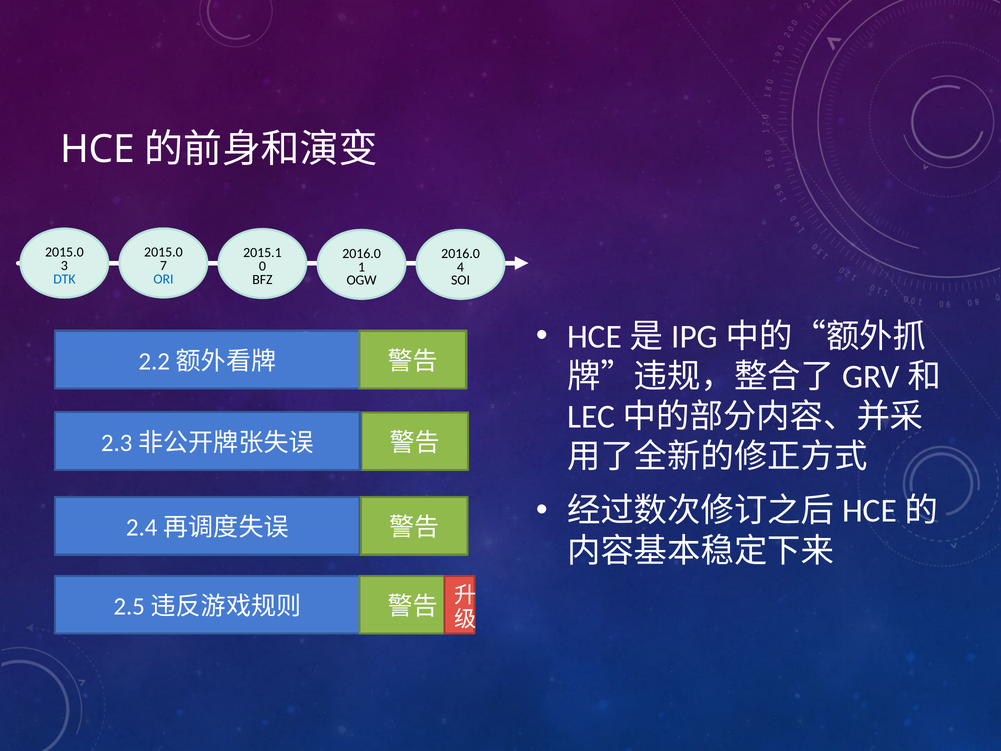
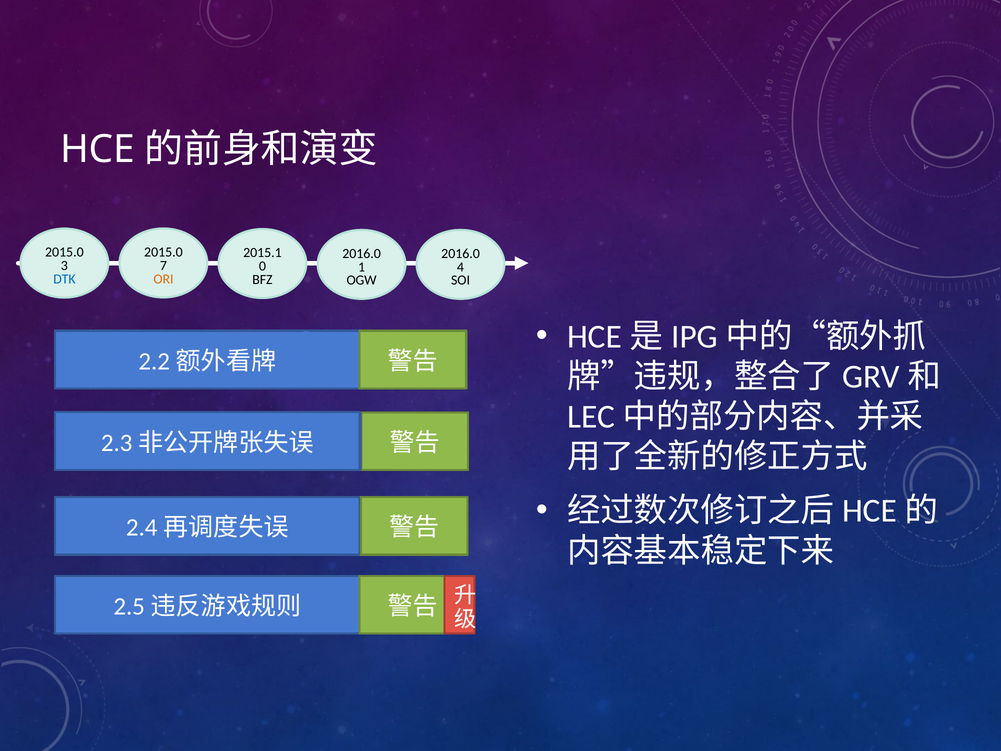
ORI colour: blue -> orange
